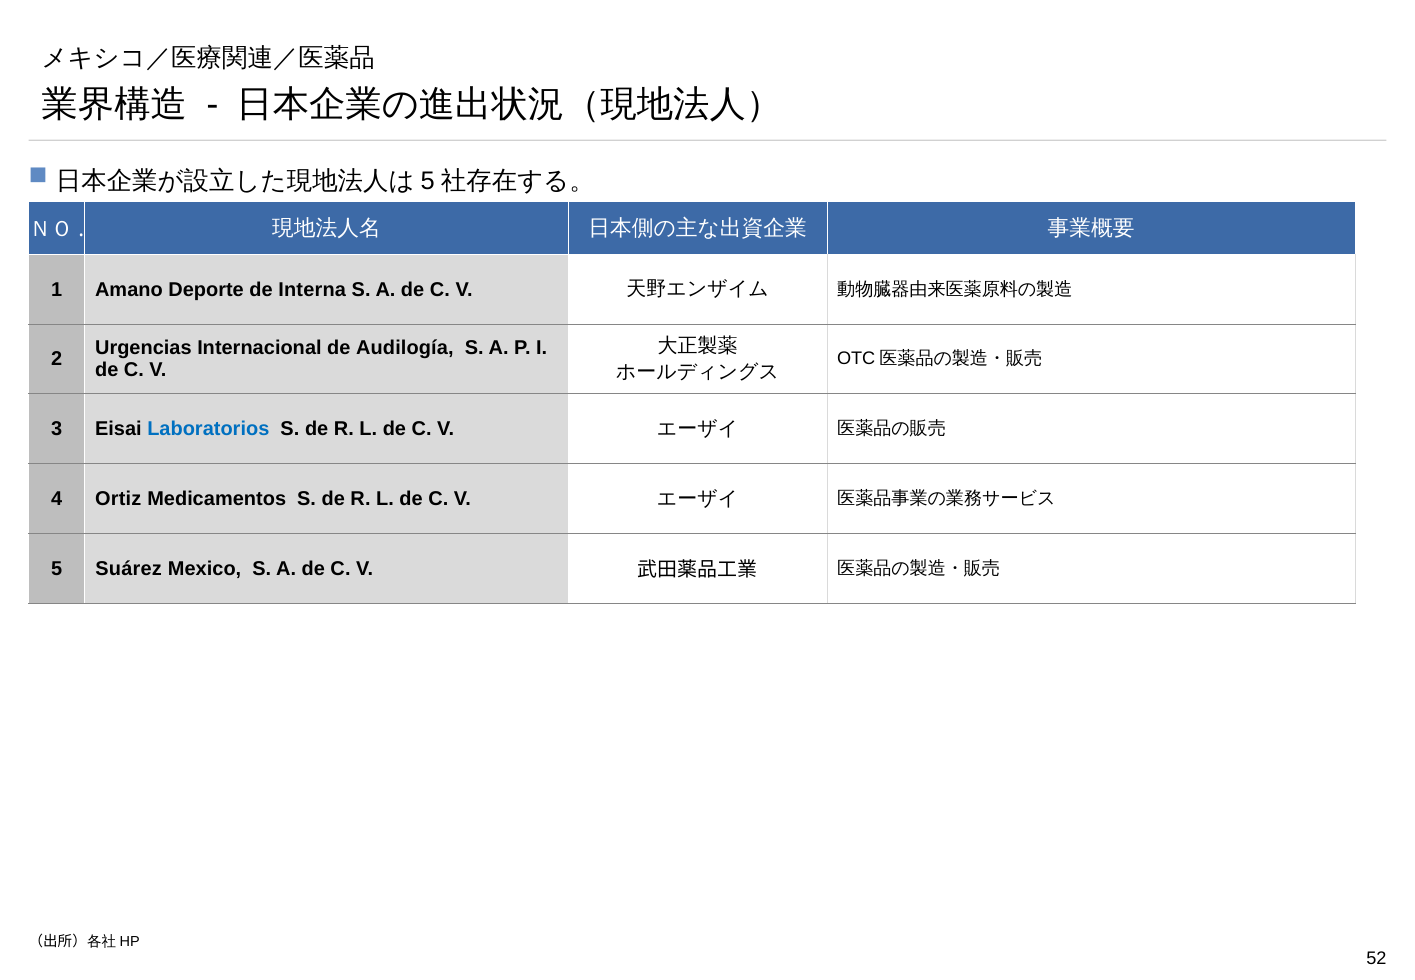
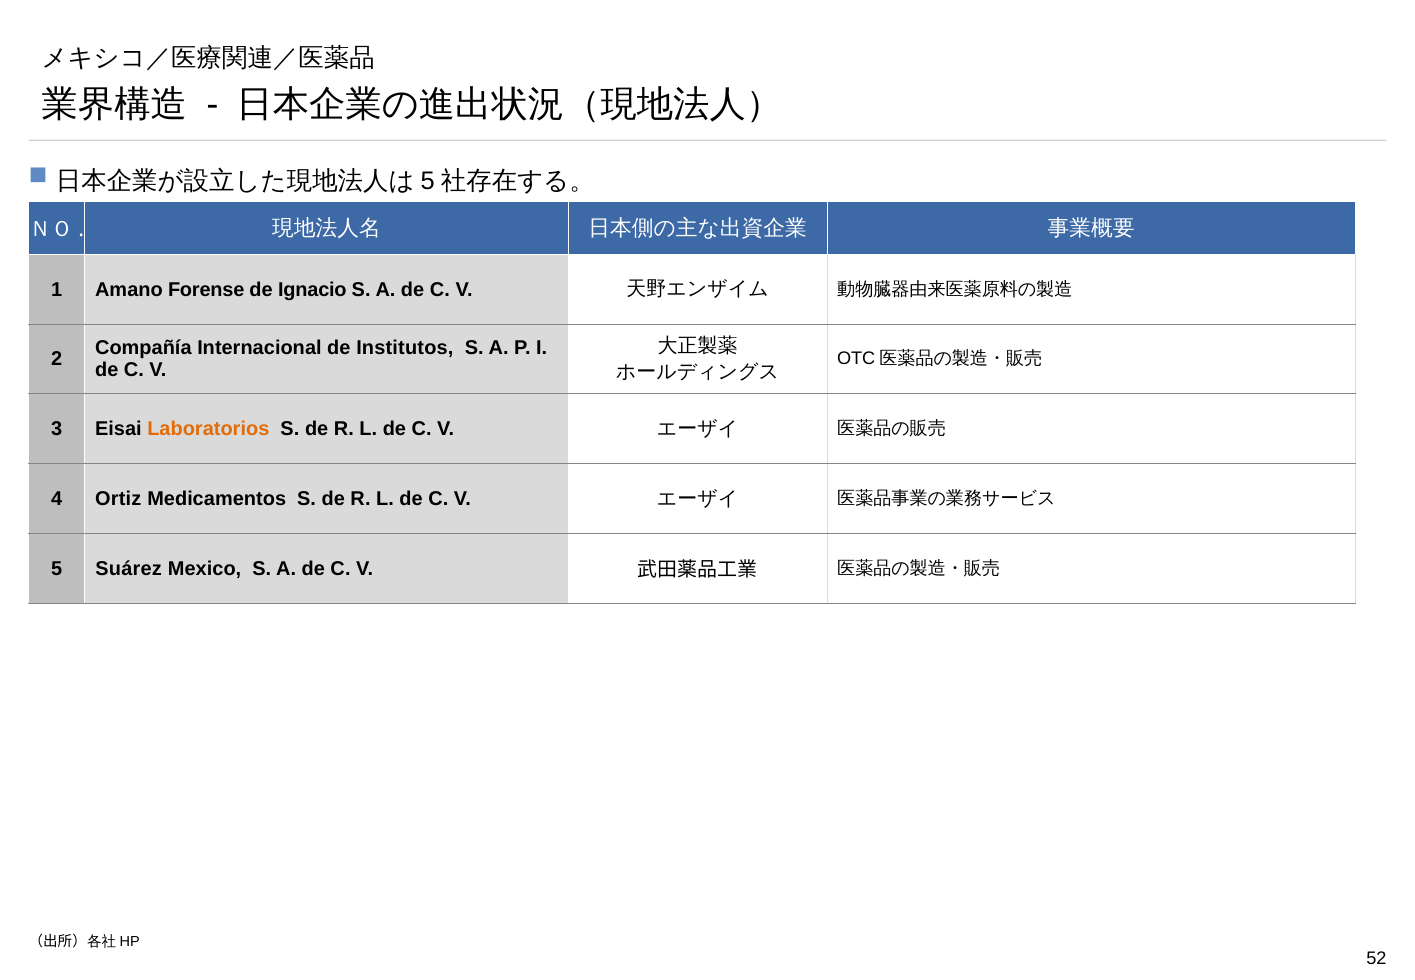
Deporte: Deporte -> Forense
Interna: Interna -> Ignacio
Urgencias: Urgencias -> Compañía
Audilogía: Audilogía -> Institutos
Laboratorios colour: blue -> orange
